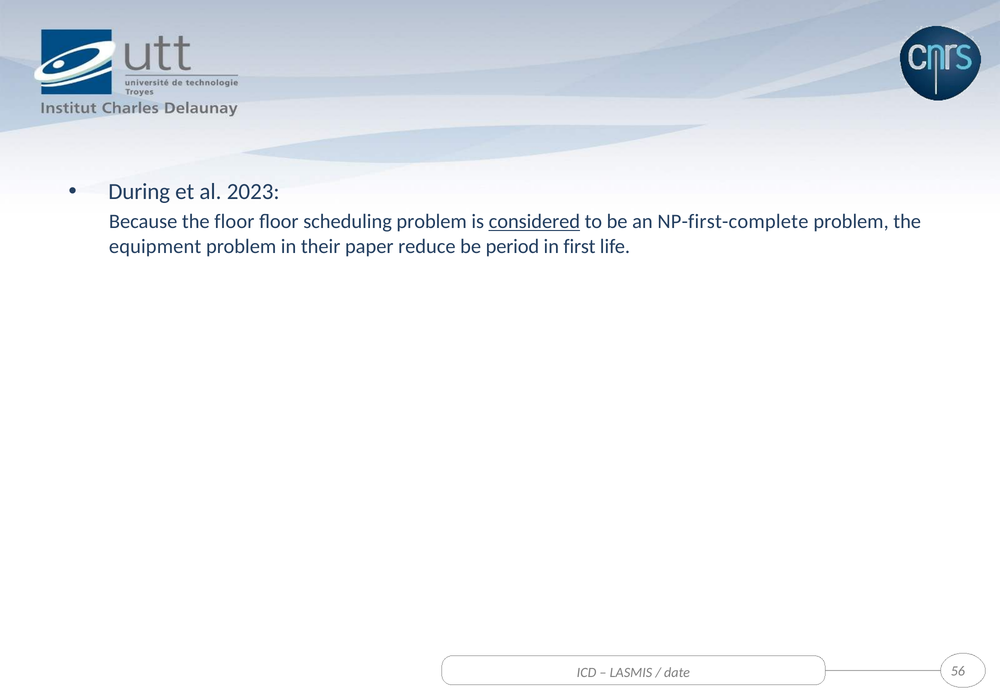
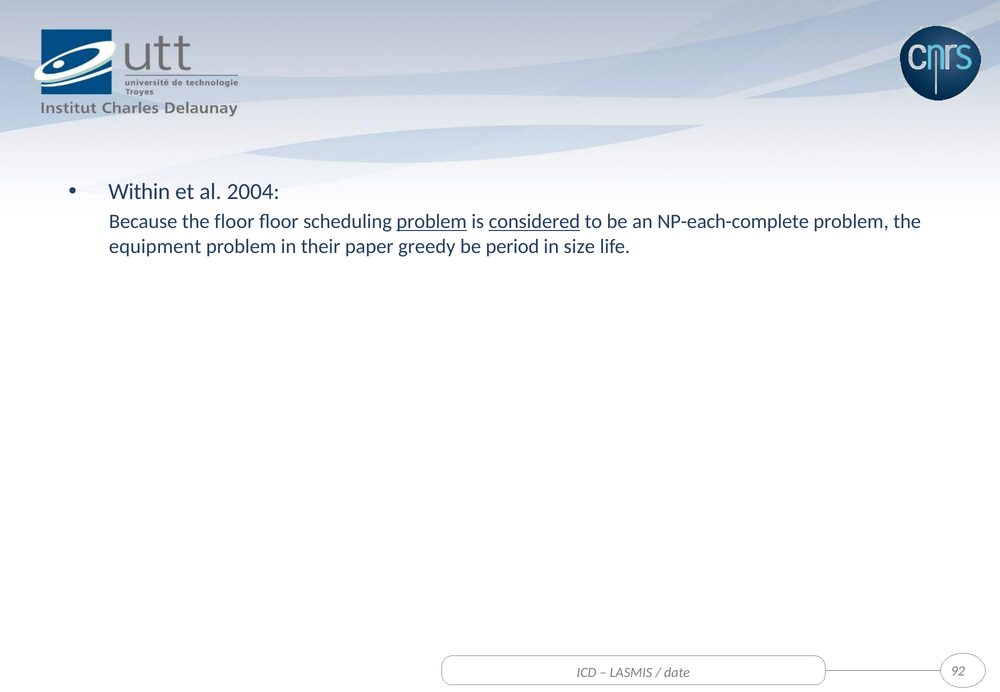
During: During -> Within
2023: 2023 -> 2004
problem at (432, 222) underline: none -> present
NP-first-complete: NP-first-complete -> NP-each-complete
reduce: reduce -> greedy
first: first -> size
56: 56 -> 92
